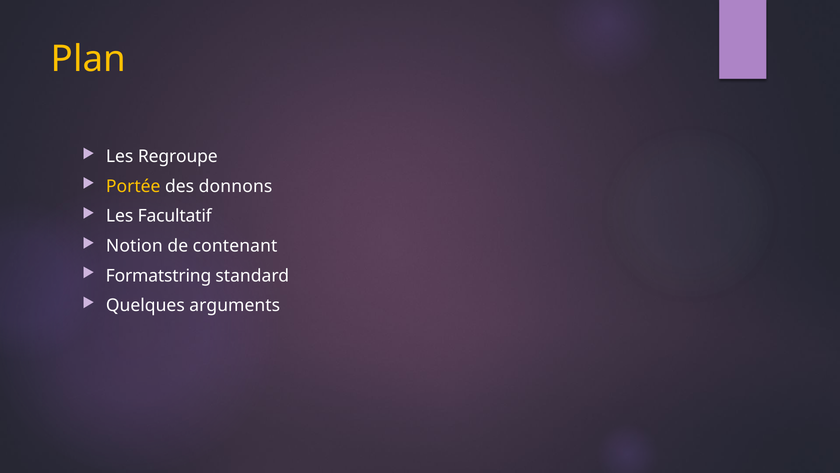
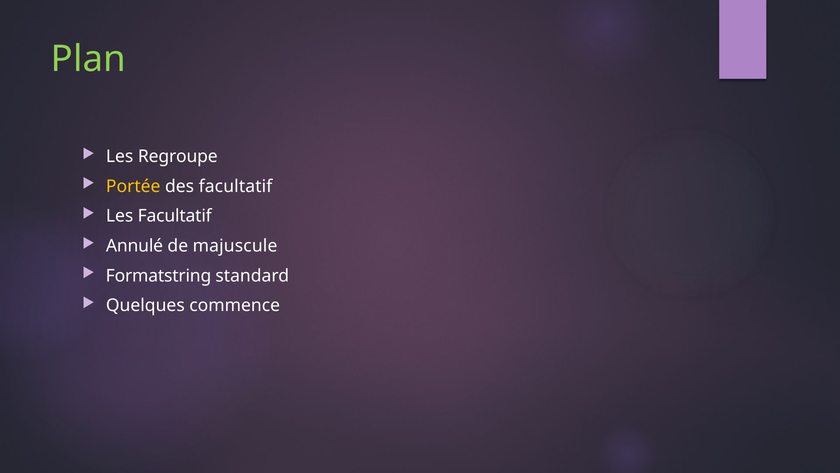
Plan colour: yellow -> light green
des donnons: donnons -> facultatif
Notion: Notion -> Annulé
contenant: contenant -> majuscule
arguments: arguments -> commence
